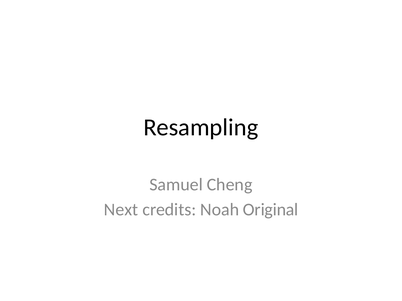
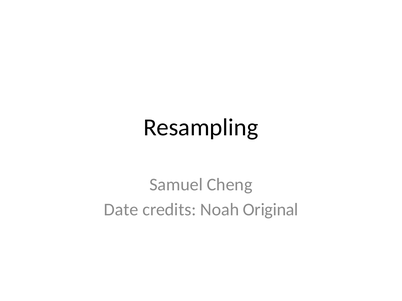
Next: Next -> Date
